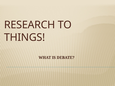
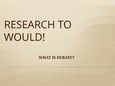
THINGS: THINGS -> WOULD
